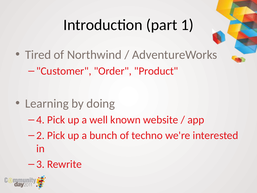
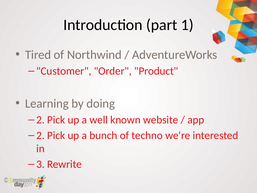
4 at (40, 120): 4 -> 2
